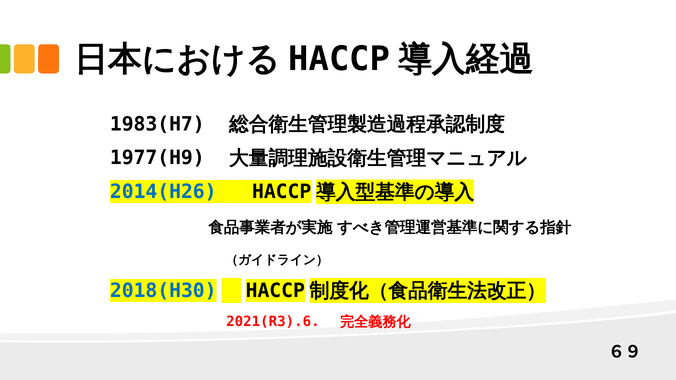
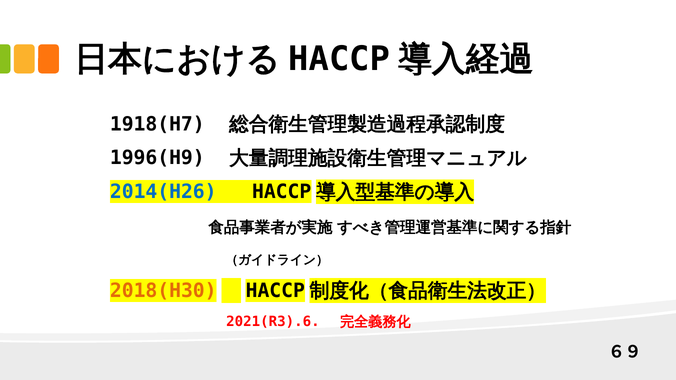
1983(H7: 1983(H7 -> 1918(H7
1977(H9: 1977(H9 -> 1996(H9
2018(H30 colour: blue -> orange
